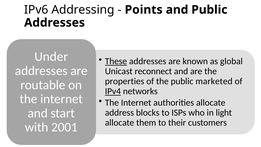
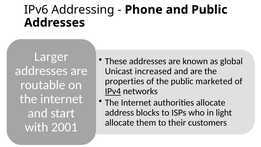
Points: Points -> Phone
Under: Under -> Larger
These underline: present -> none
reconnect: reconnect -> increased
